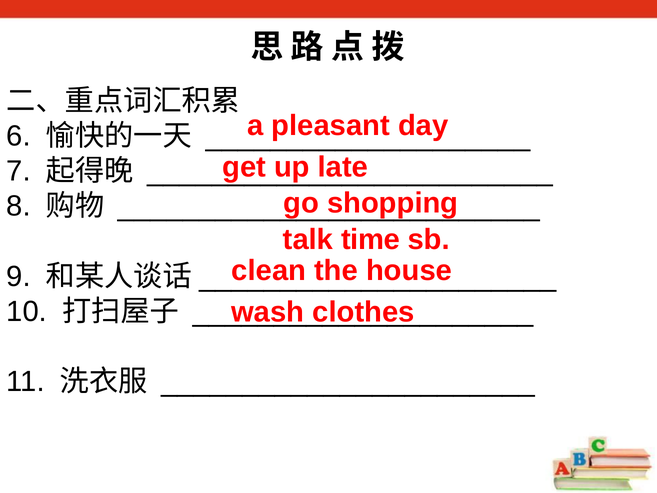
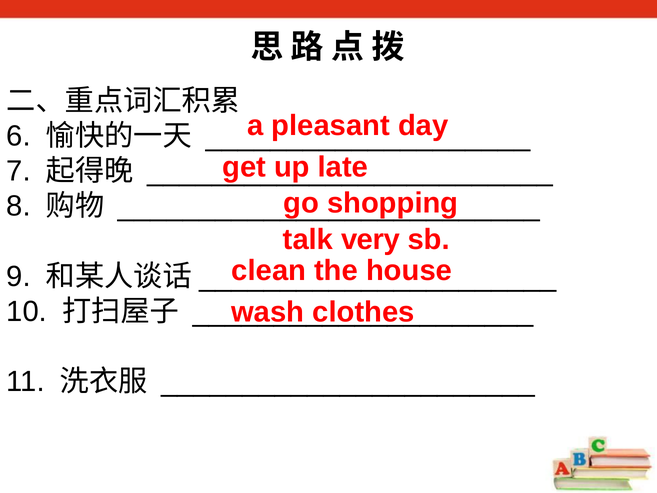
time: time -> very
